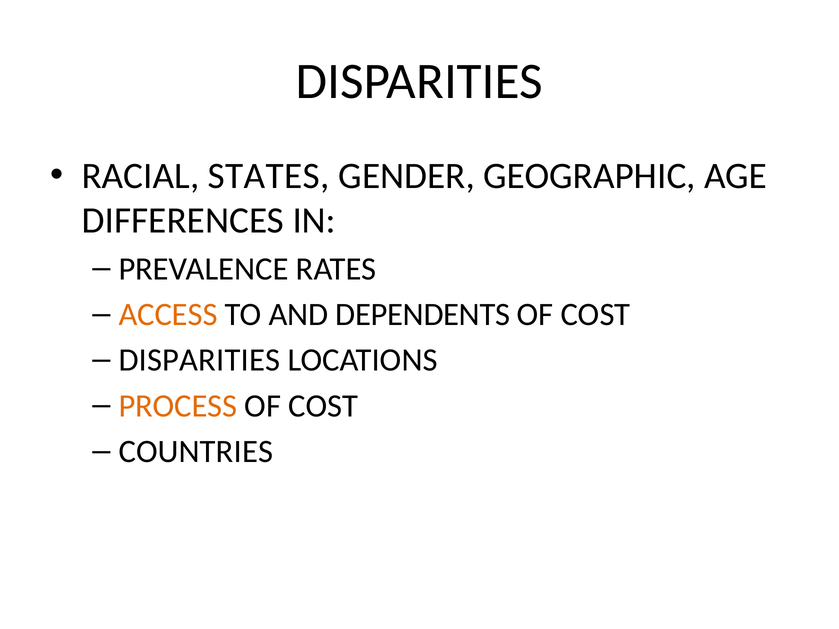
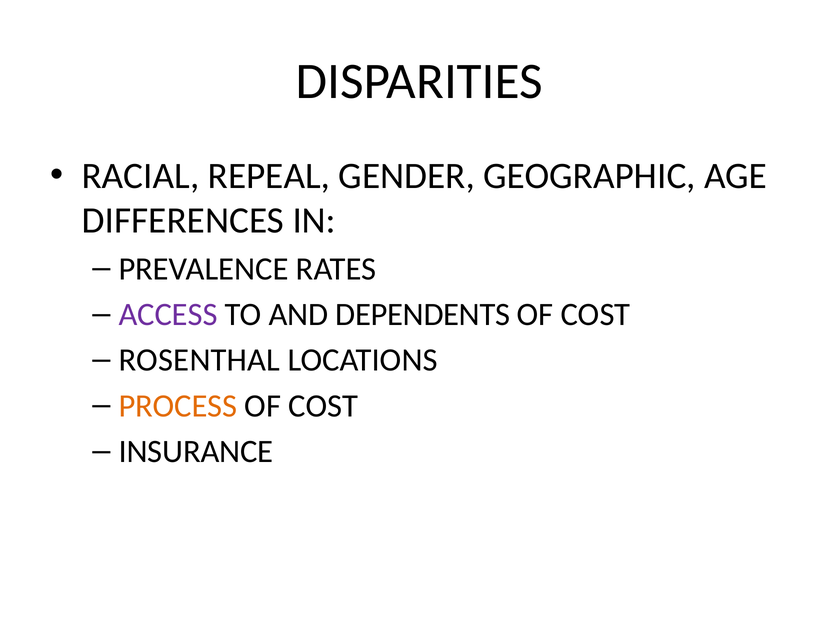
STATES: STATES -> REPEAL
ACCESS colour: orange -> purple
DISPARITIES at (199, 360): DISPARITIES -> ROSENTHAL
COUNTRIES: COUNTRIES -> INSURANCE
